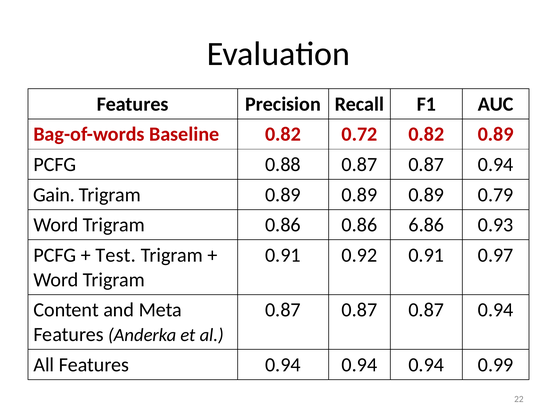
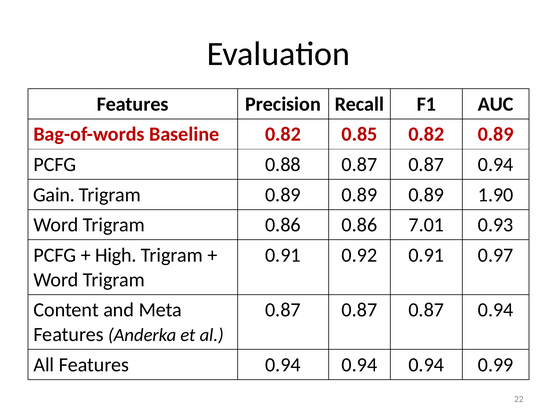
0.72: 0.72 -> 0.85
0.79: 0.79 -> 1.90
6.86: 6.86 -> 7.01
Test: Test -> High
